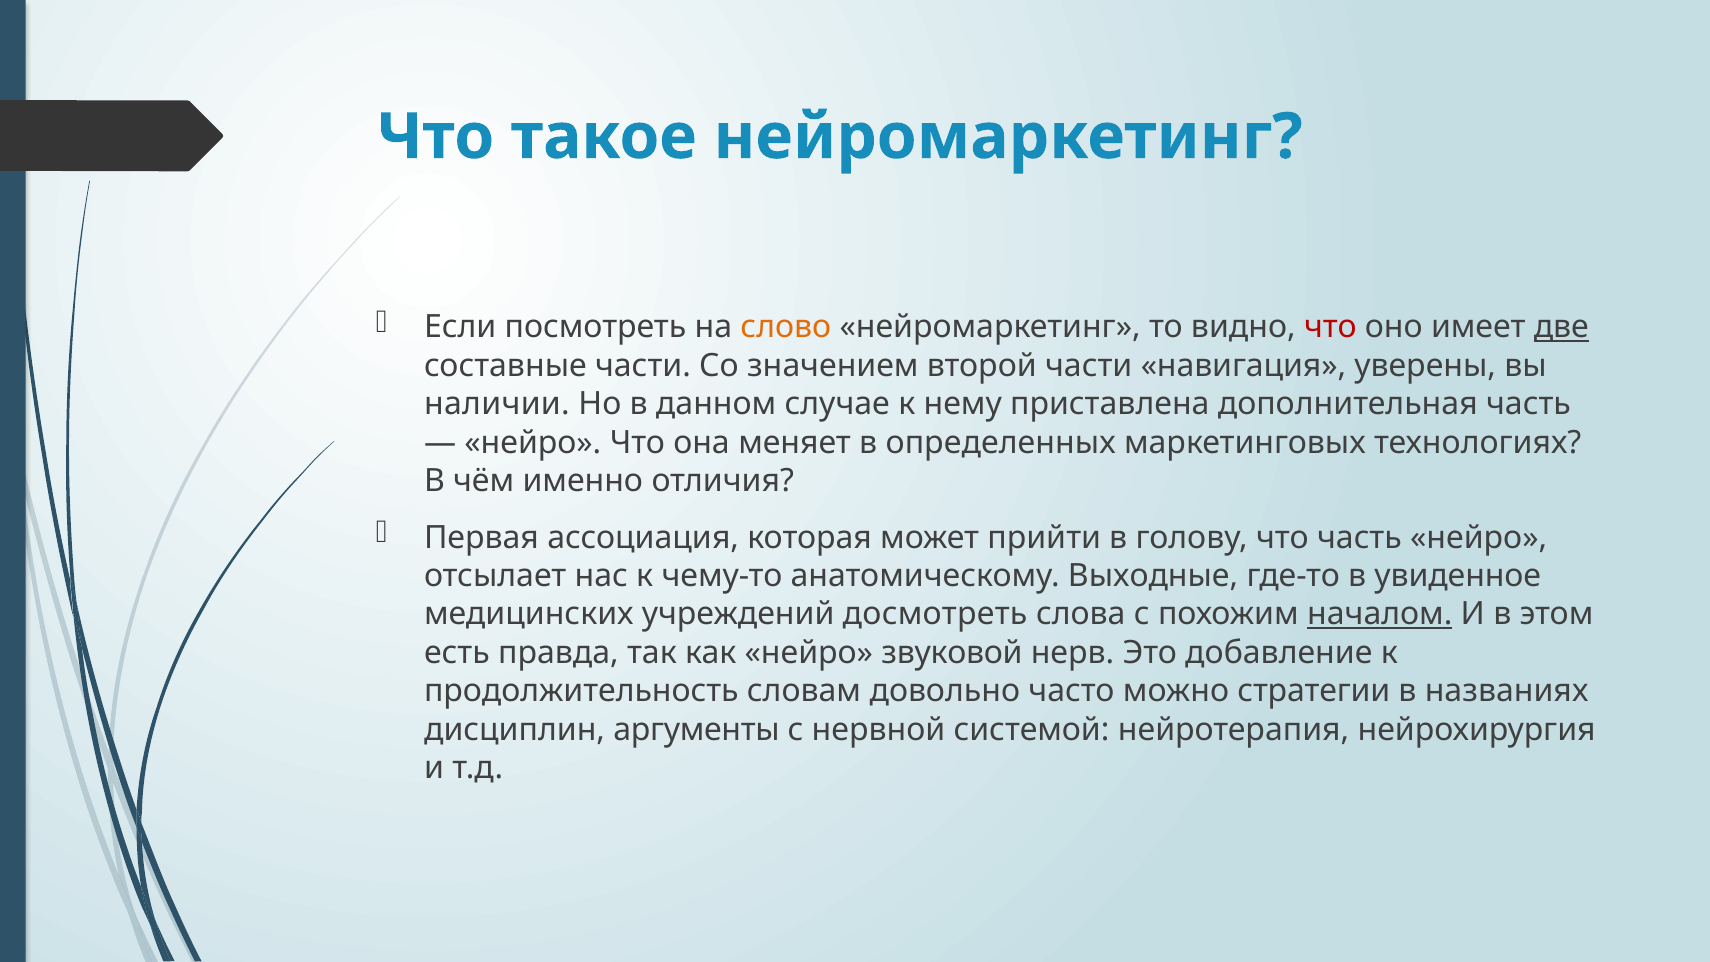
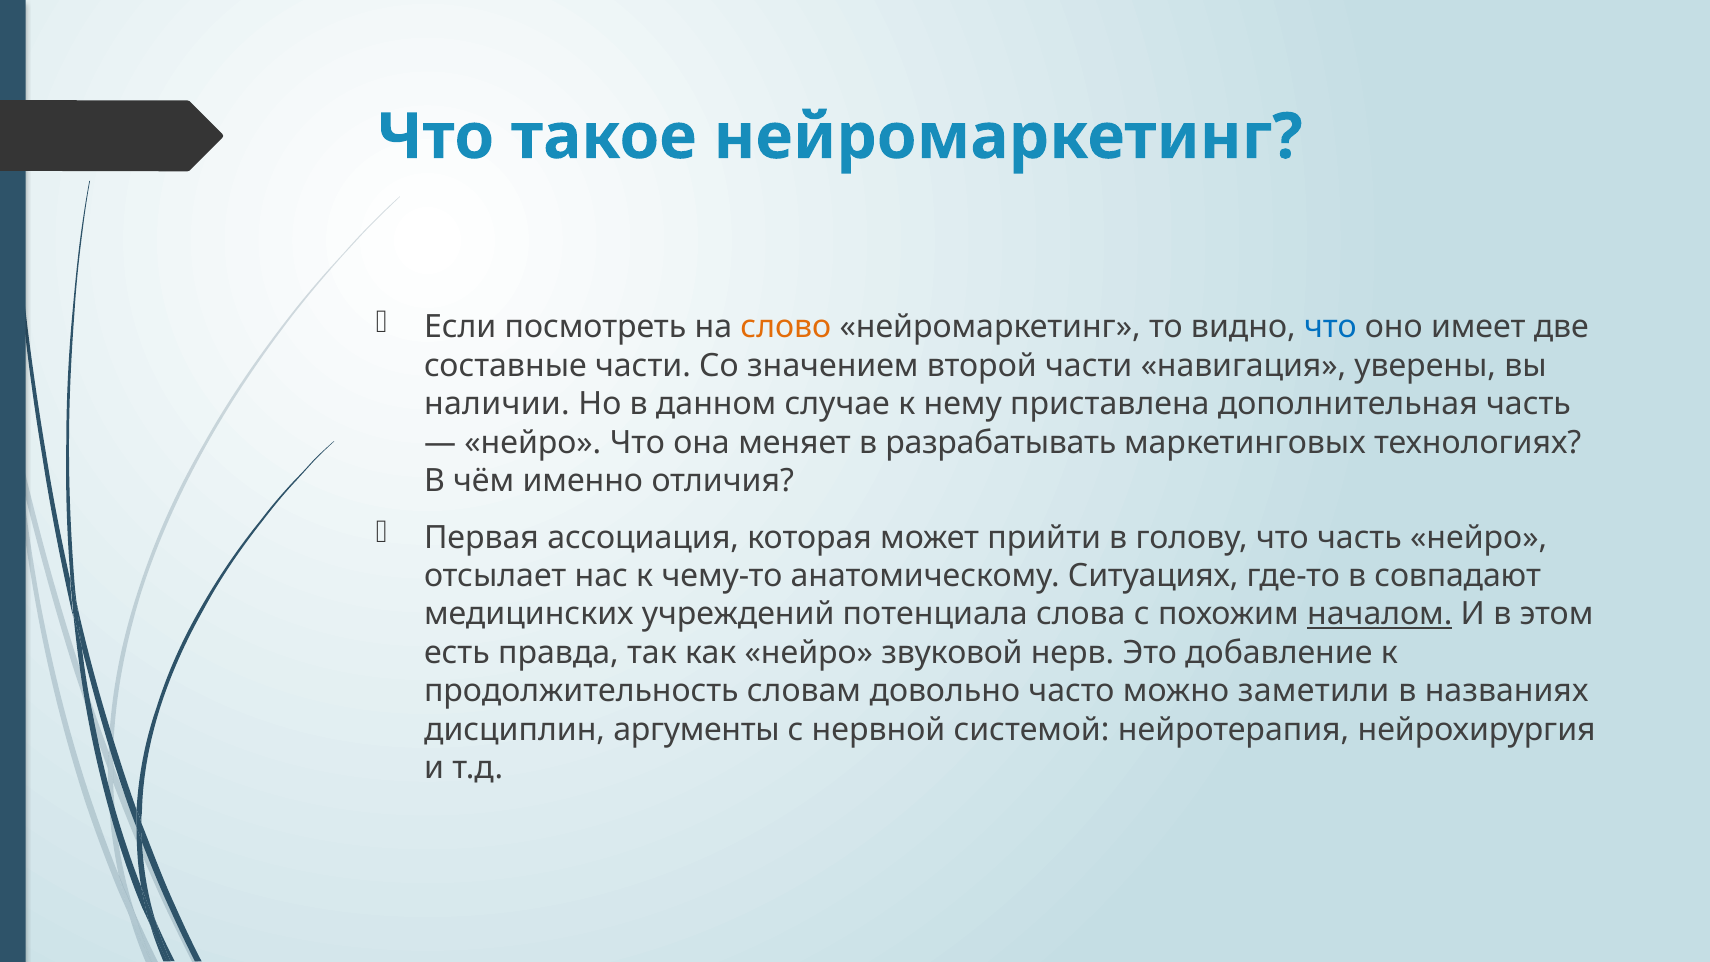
что at (1330, 327) colour: red -> blue
две underline: present -> none
определенных: определенных -> разрабатывать
Выходные: Выходные -> Ситуациях
увиденное: увиденное -> совпадают
досмотреть: досмотреть -> потенциала
стратегии: стратегии -> заметили
